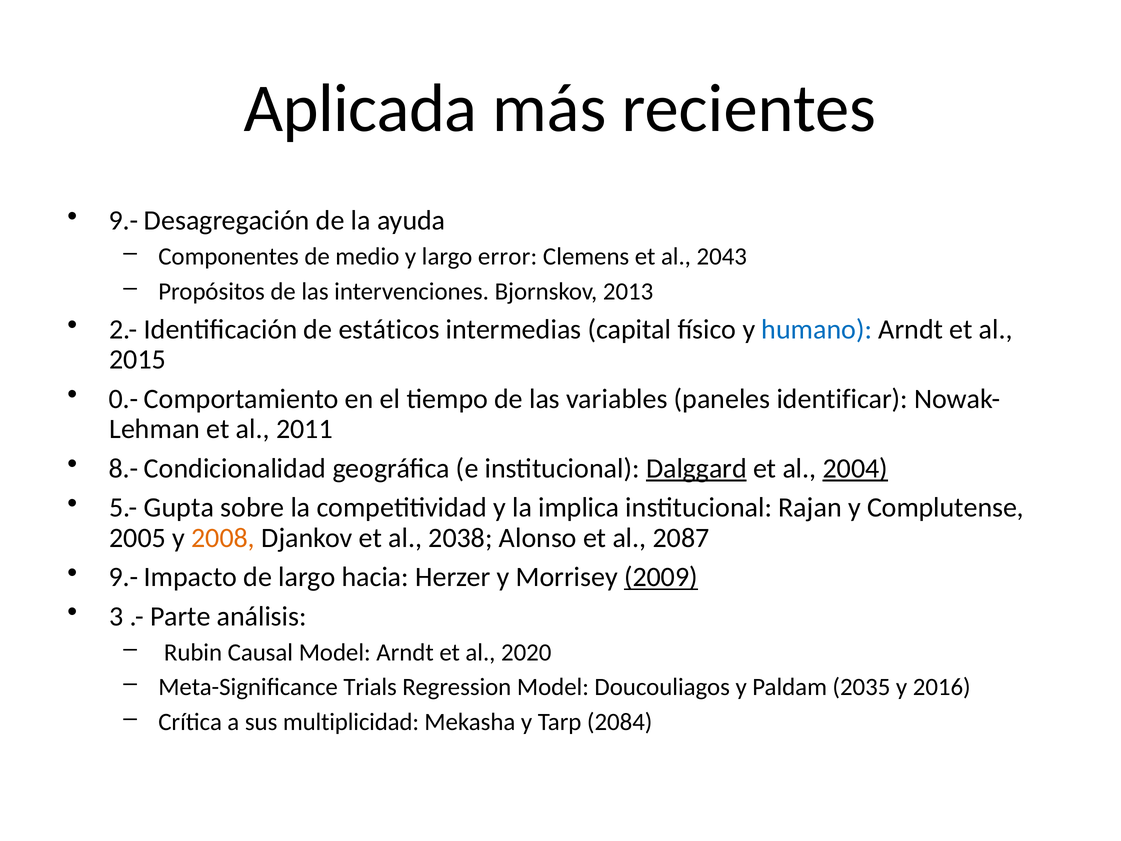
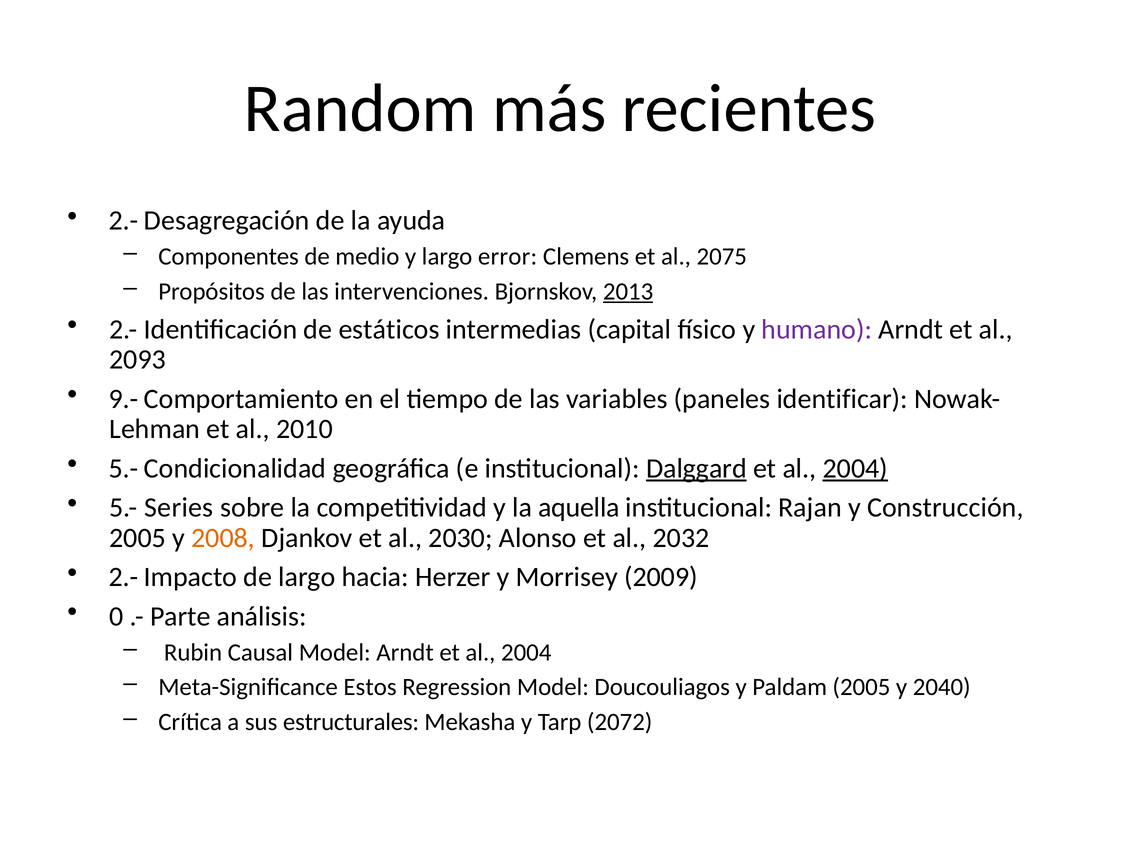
Aplicada: Aplicada -> Random
9.- at (124, 221): 9.- -> 2.-
2043: 2043 -> 2075
2013 underline: none -> present
humano colour: blue -> purple
2015: 2015 -> 2093
0.-: 0.- -> 9.-
2011: 2011 -> 2010
8.- at (124, 468): 8.- -> 5.-
Gupta: Gupta -> Series
implica: implica -> aquella
Complutense: Complutense -> Construcción
2038: 2038 -> 2030
2087: 2087 -> 2032
9.- at (124, 577): 9.- -> 2.-
2009 underline: present -> none
3: 3 -> 0
Arndt et al 2020: 2020 -> 2004
Trials: Trials -> Estos
Paldam 2035: 2035 -> 2005
2016: 2016 -> 2040
multiplicidad: multiplicidad -> estructurales
2084: 2084 -> 2072
